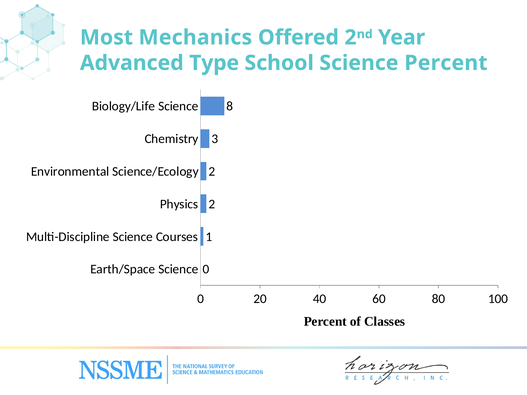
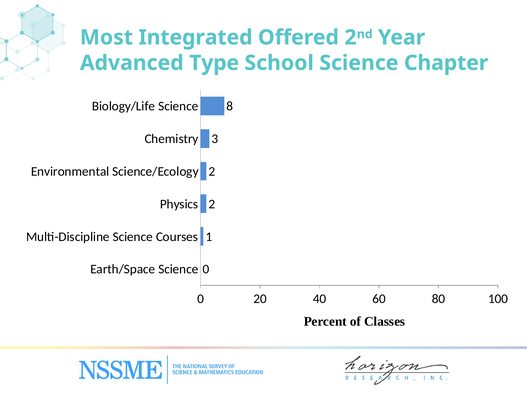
Mechanics: Mechanics -> Integrated
Science Percent: Percent -> Chapter
